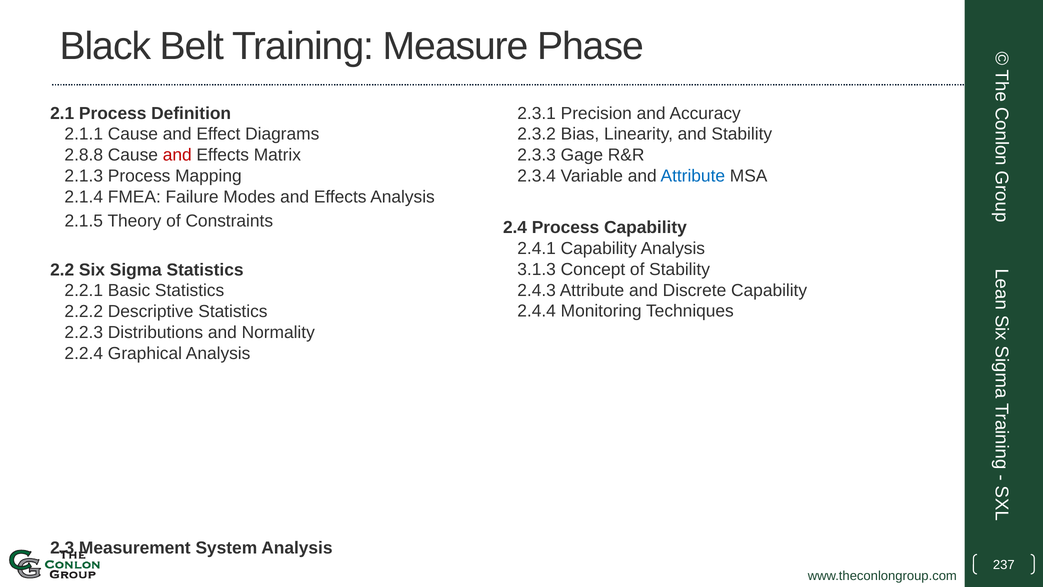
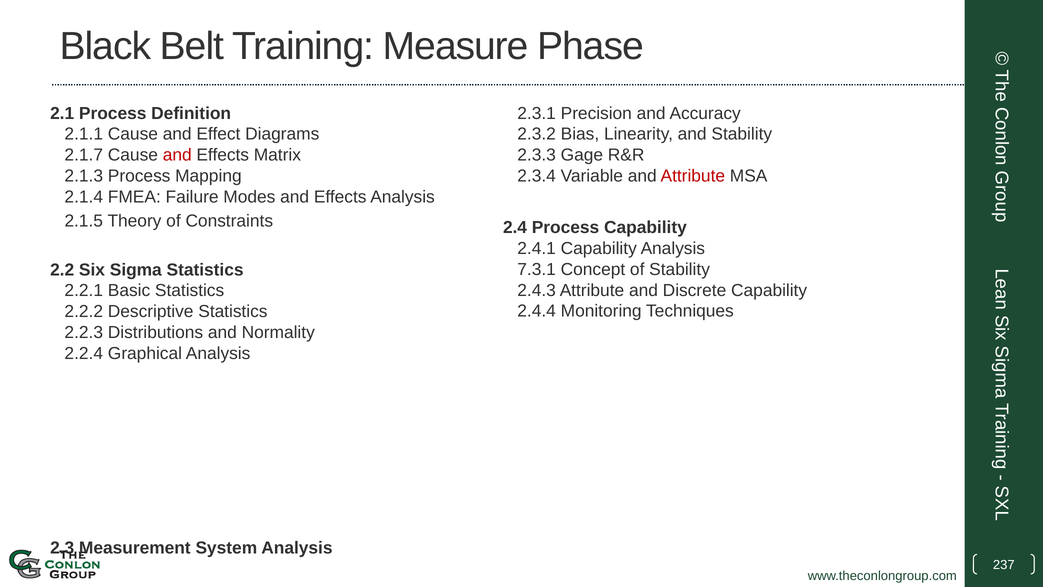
2.8.8: 2.8.8 -> 2.1.7
Attribute at (693, 176) colour: blue -> red
3.1.3: 3.1.3 -> 7.3.1
